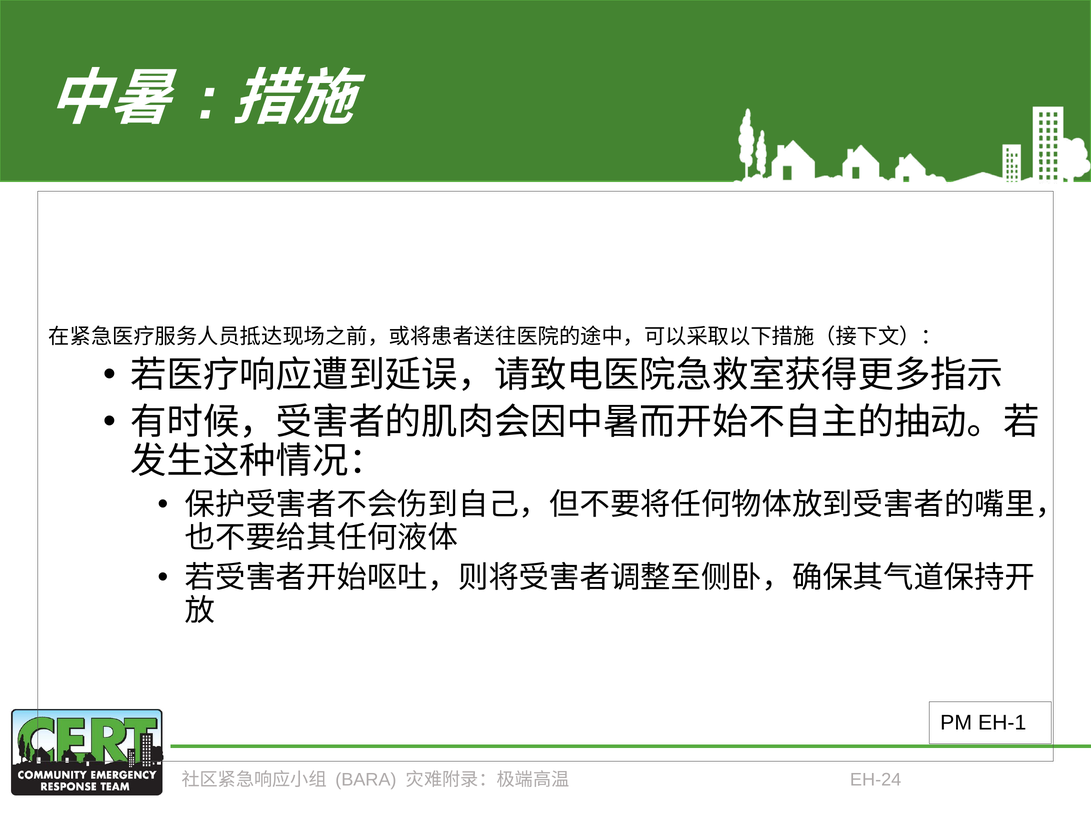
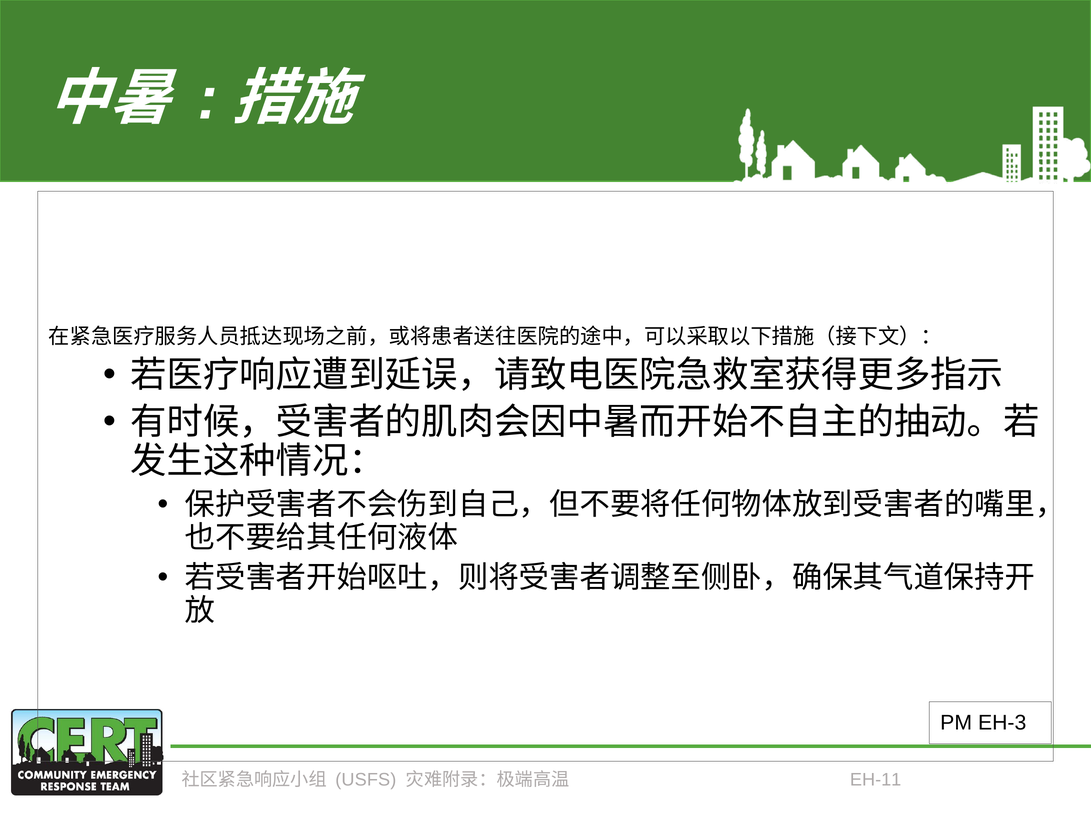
EH-1: EH-1 -> EH-3
BARA: BARA -> USFS
EH-24: EH-24 -> EH-11
